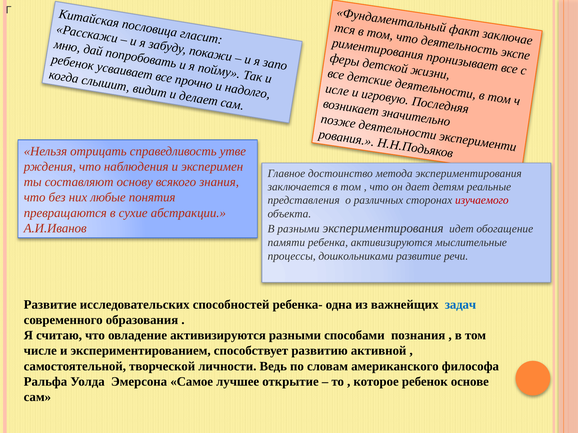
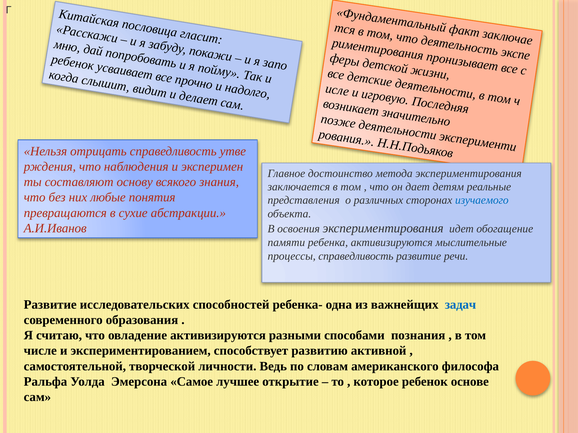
изучаемого colour: red -> blue
В разными: разными -> освоения
процессы дошкольниками: дошкольниками -> справедливость
